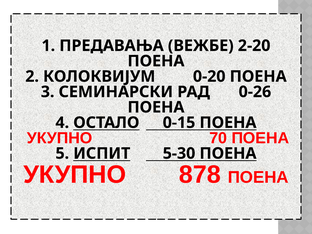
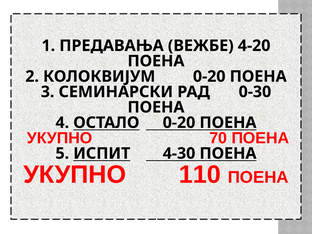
2-20: 2-20 -> 4-20
0-26: 0-26 -> 0-30
ОСТАЛО 0-15: 0-15 -> 0-20
5-30: 5-30 -> 4-30
878: 878 -> 110
